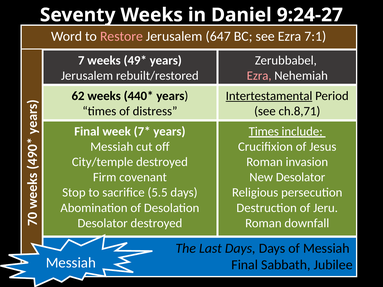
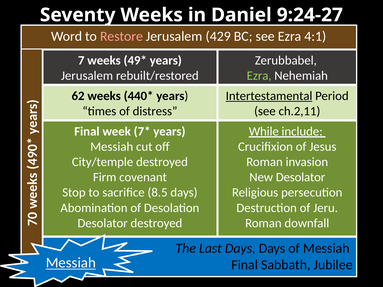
647: 647 -> 429
7:1: 7:1 -> 4:1
Ezra at (259, 76) colour: pink -> light green
ch.8,71: ch.8,71 -> ch.2,11
Times at (264, 131): Times -> While
5.5: 5.5 -> 8.5
Messiah at (71, 263) underline: none -> present
